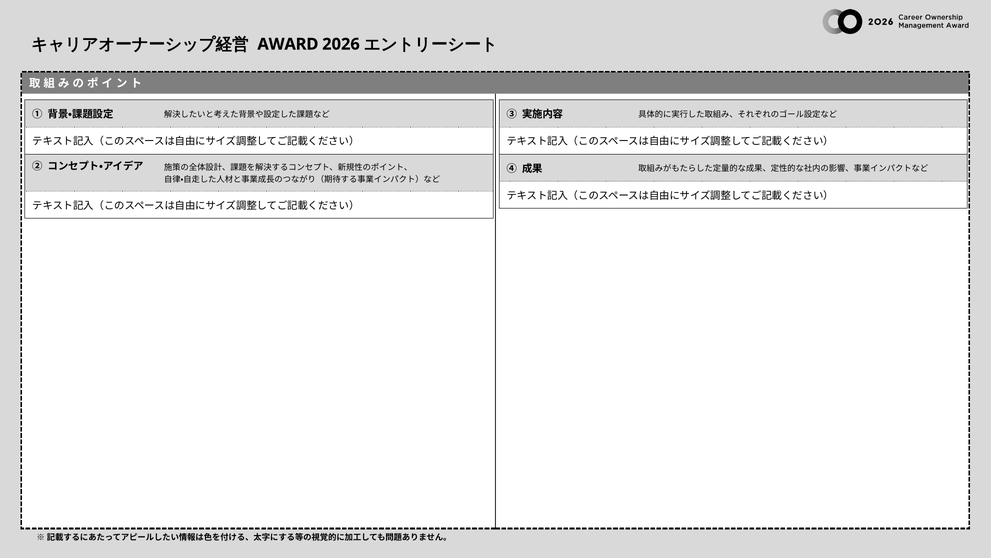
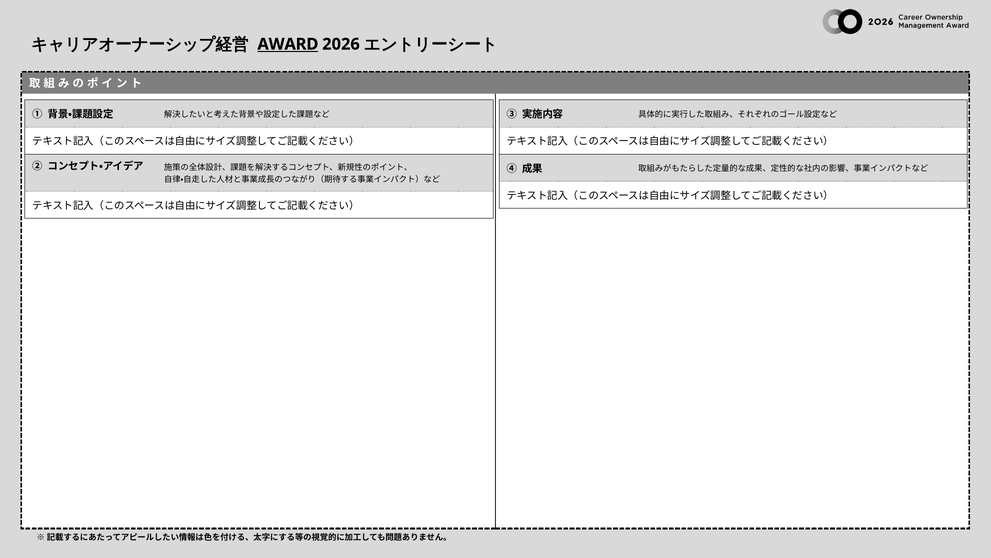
AWARD underline: none -> present
